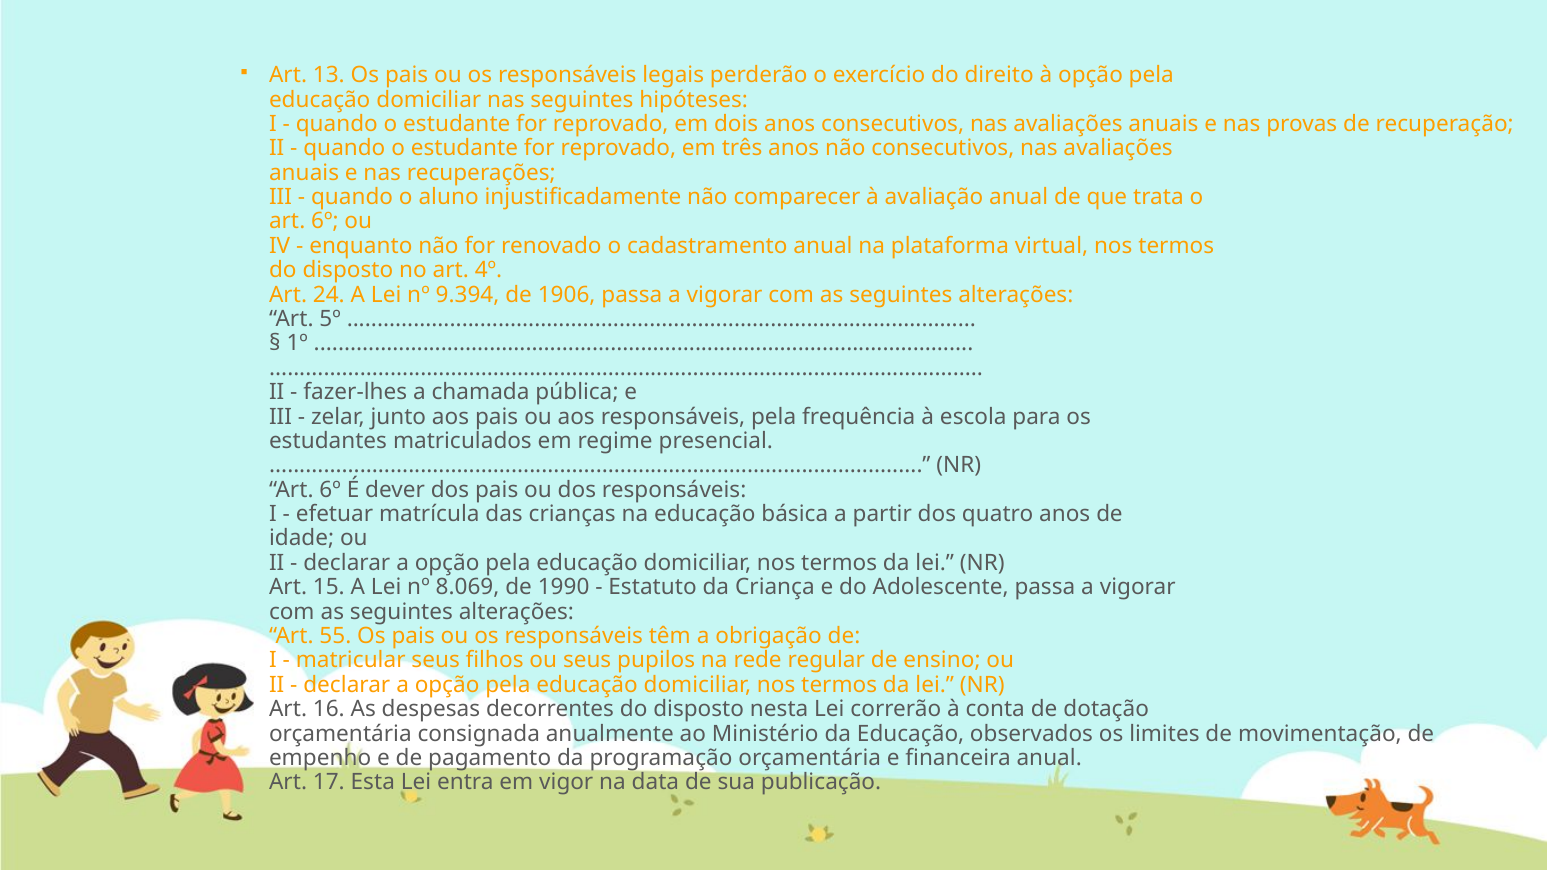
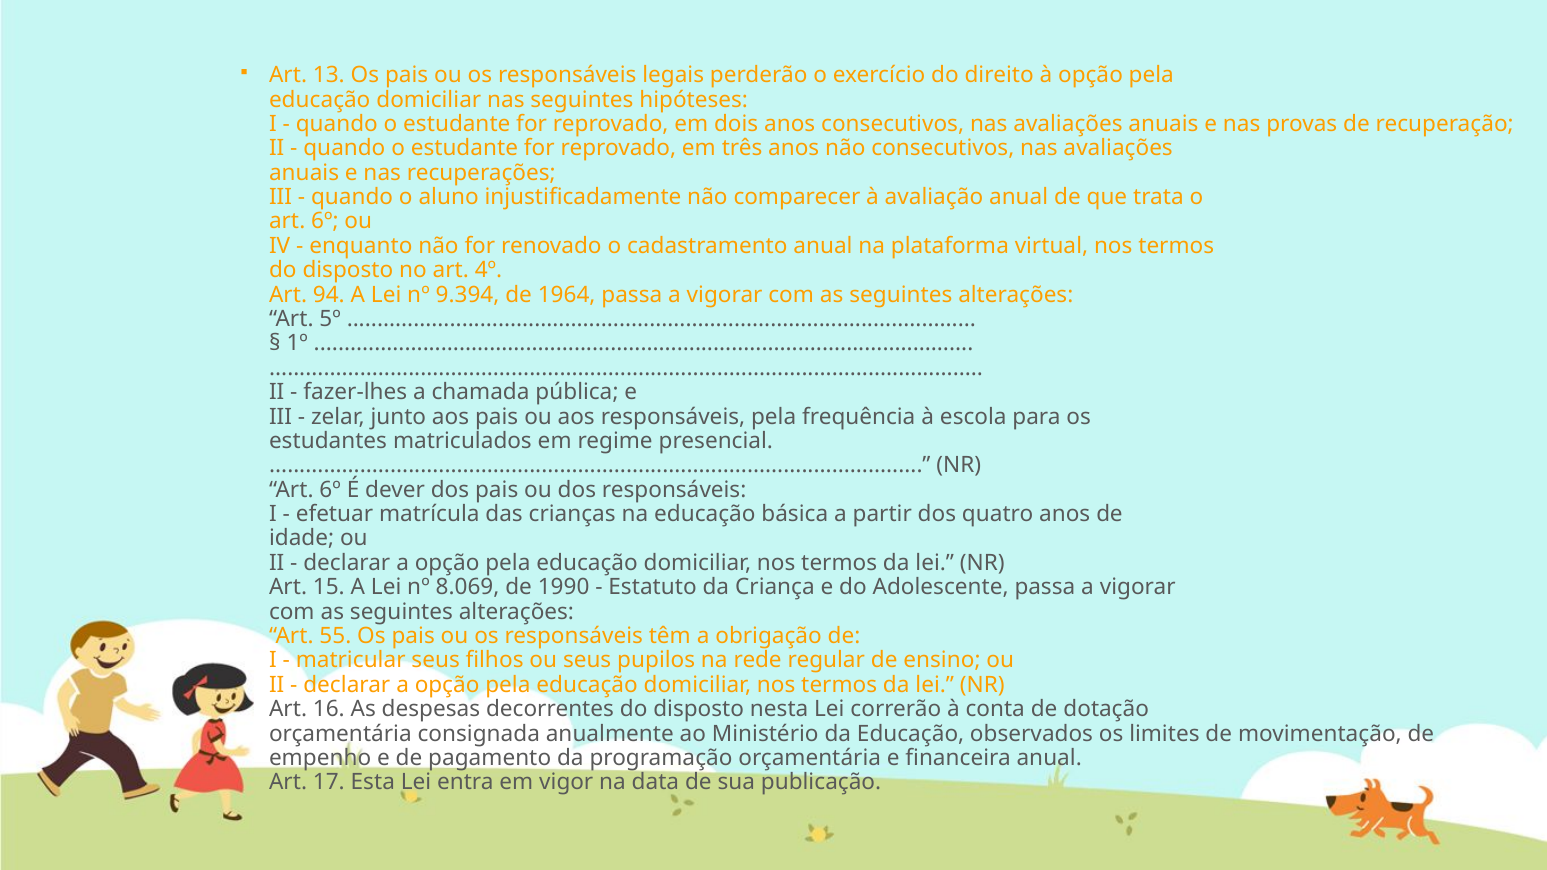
24: 24 -> 94
1906: 1906 -> 1964
